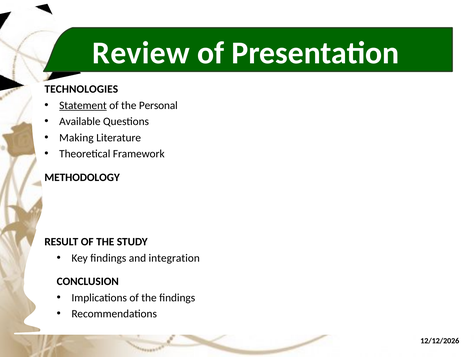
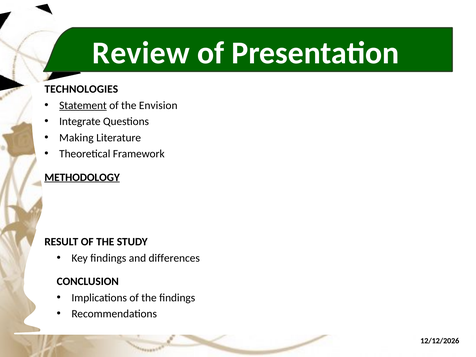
Personal: Personal -> Envision
Available: Available -> Integrate
METHODOLOGY underline: none -> present
integration: integration -> differences
